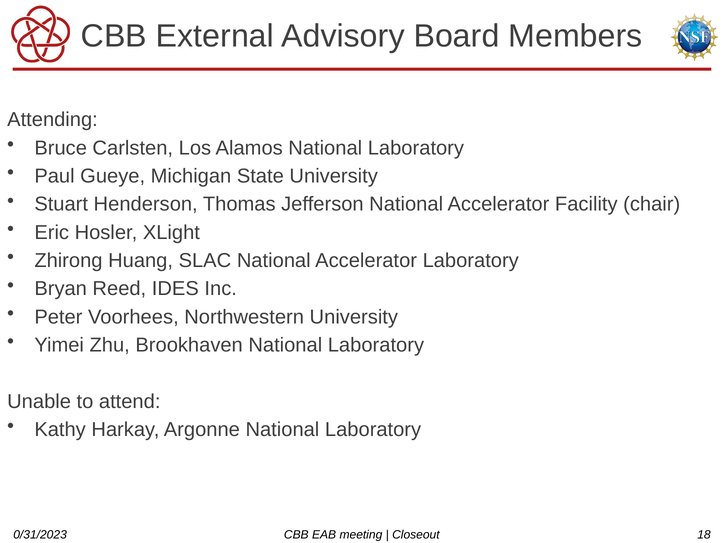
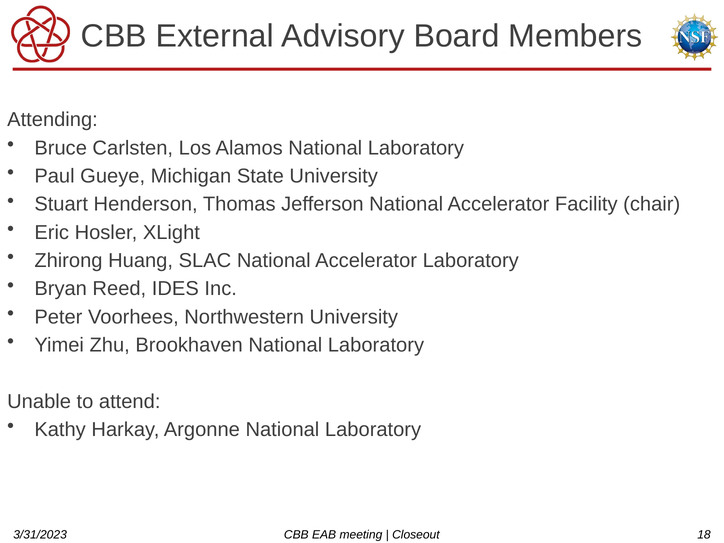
0/31/2023: 0/31/2023 -> 3/31/2023
